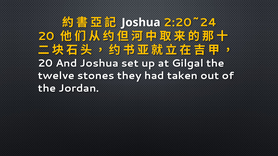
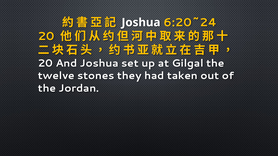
2:20~24: 2:20~24 -> 6:20~24
